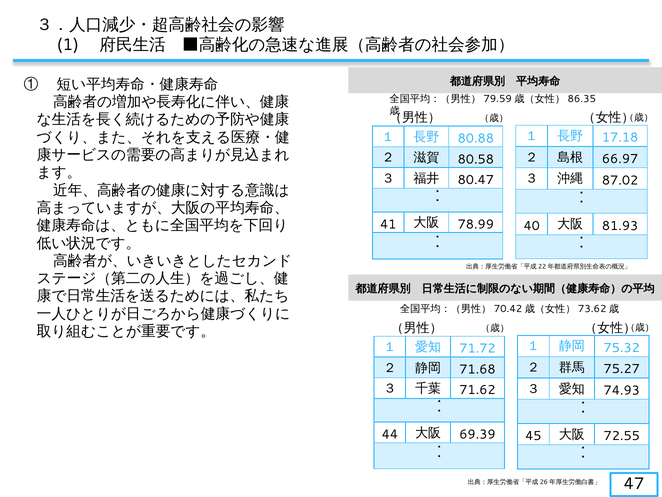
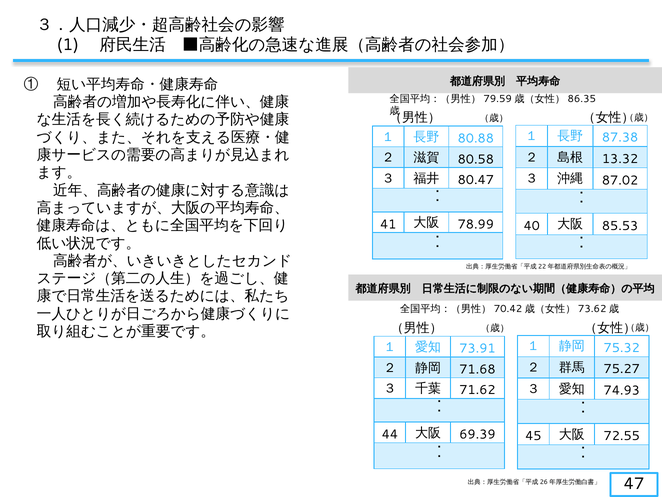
17.18: 17.18 -> 87.38
66.97: 66.97 -> 13.32
81.93: 81.93 -> 85.53
71.72: 71.72 -> 73.91
